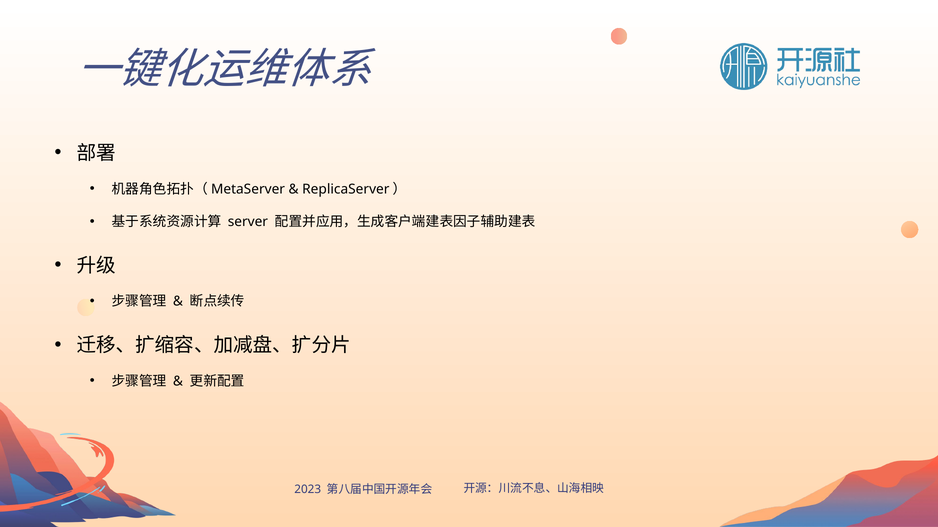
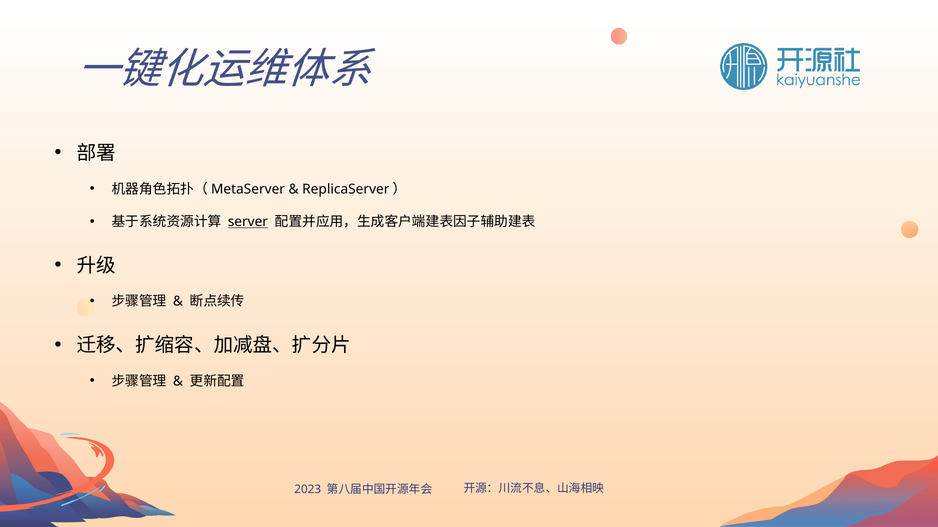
server underline: none -> present
